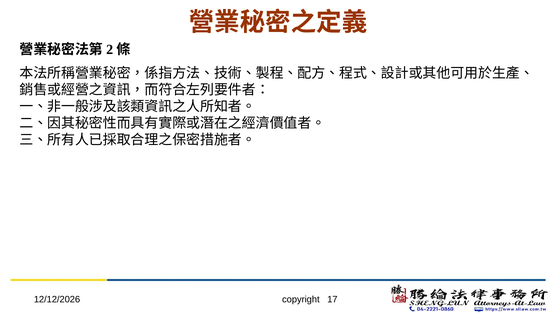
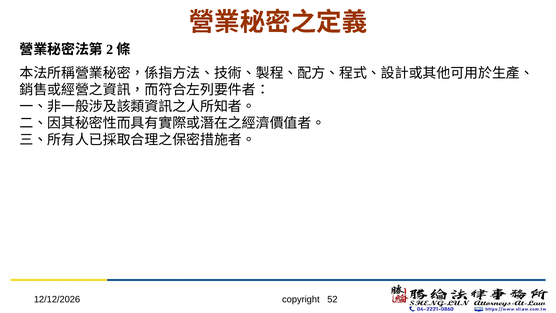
17: 17 -> 52
